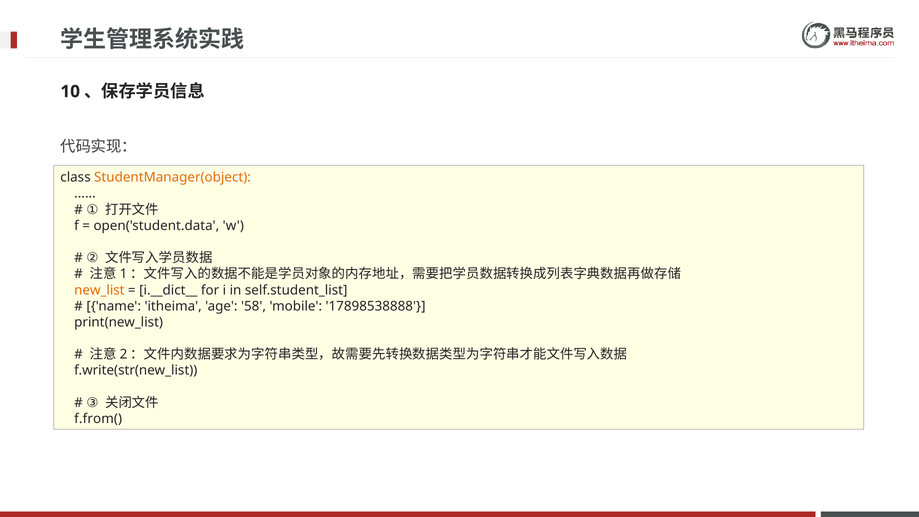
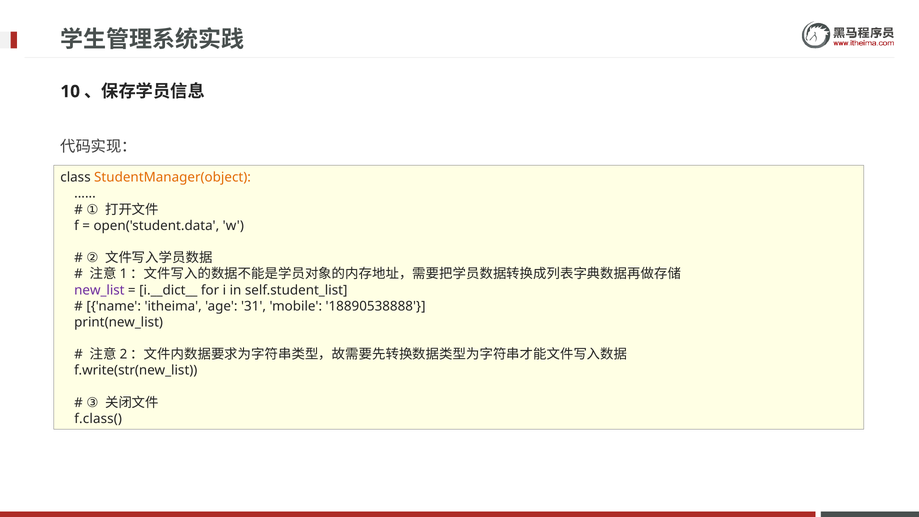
new_list colour: orange -> purple
58: 58 -> 31
17898538888: 17898538888 -> 18890538888
f.from(: f.from( -> f.class(
